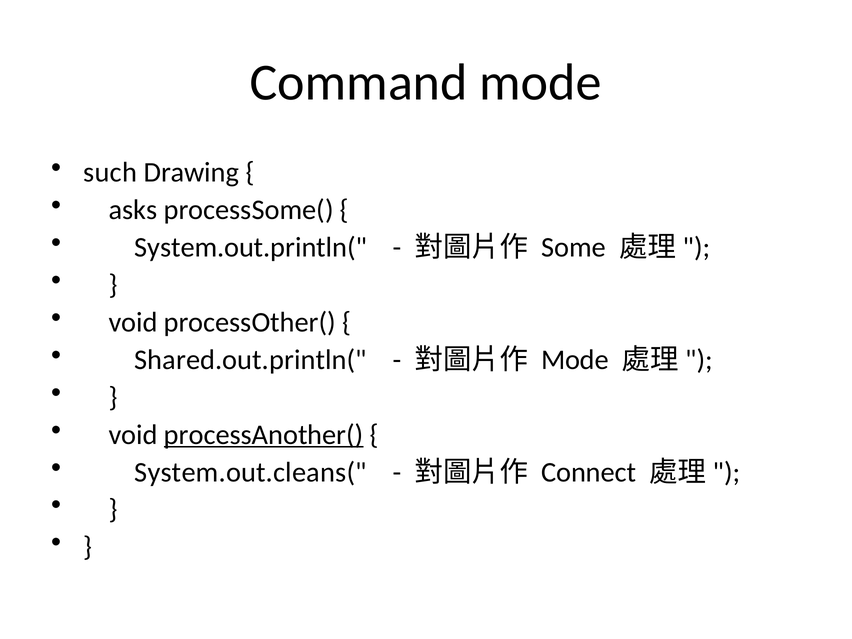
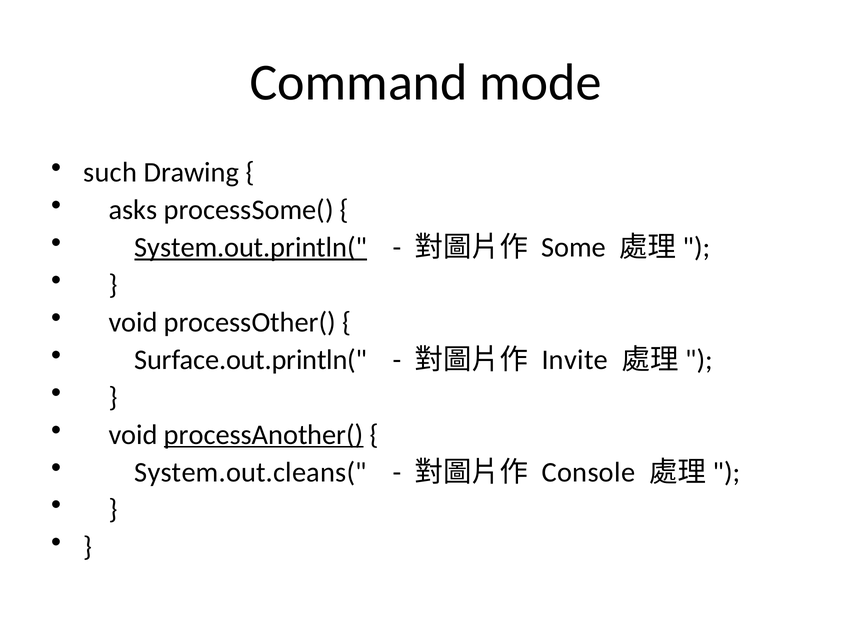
System.out.println( underline: none -> present
Shared.out.println(: Shared.out.println( -> Surface.out.println(
Mode at (575, 360): Mode -> Invite
Connect: Connect -> Console
